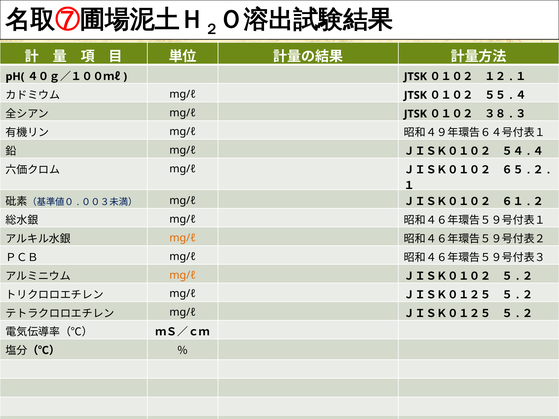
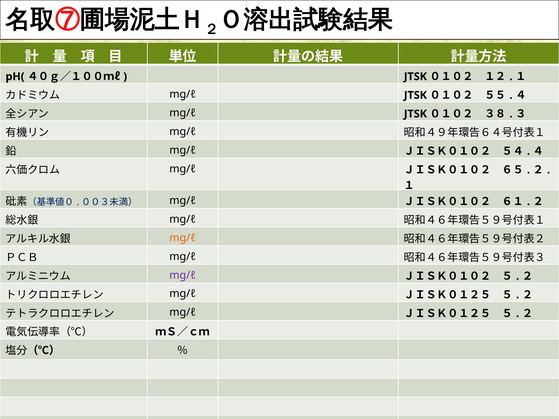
mg/ℓ at (183, 275) colour: orange -> purple
